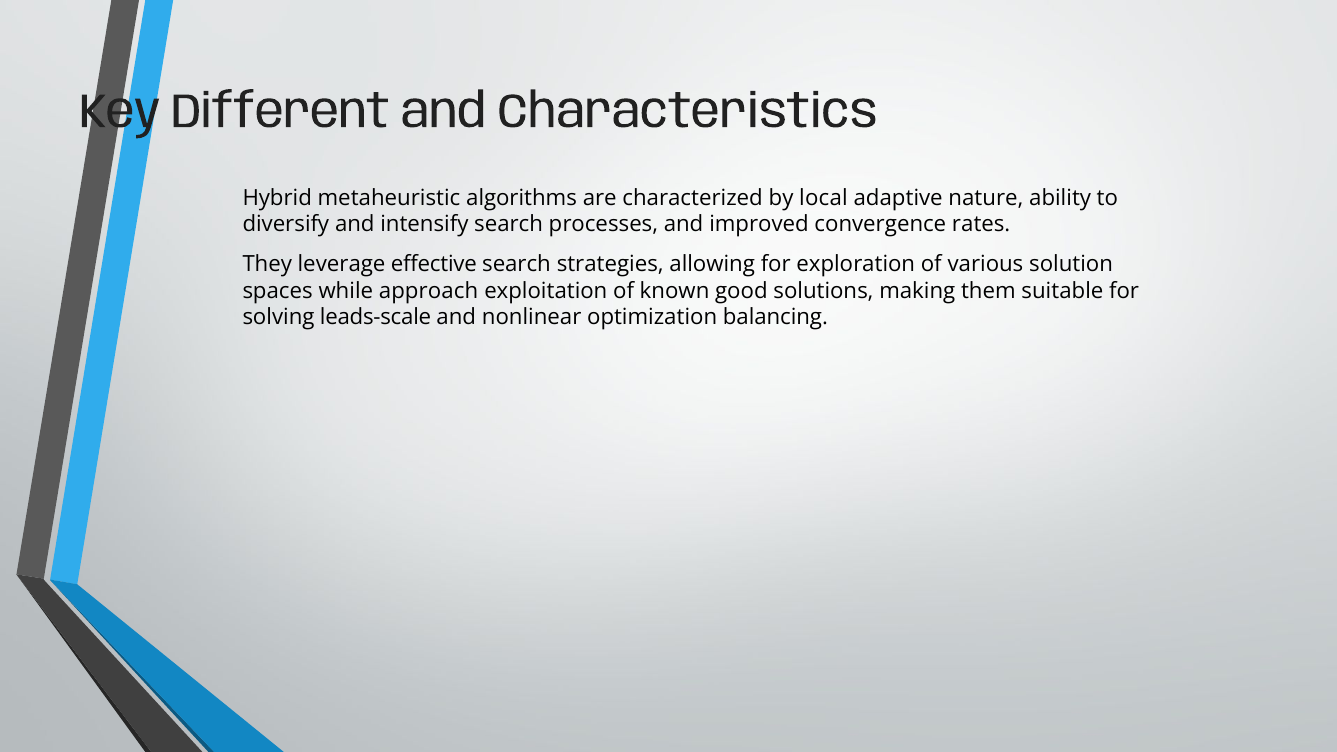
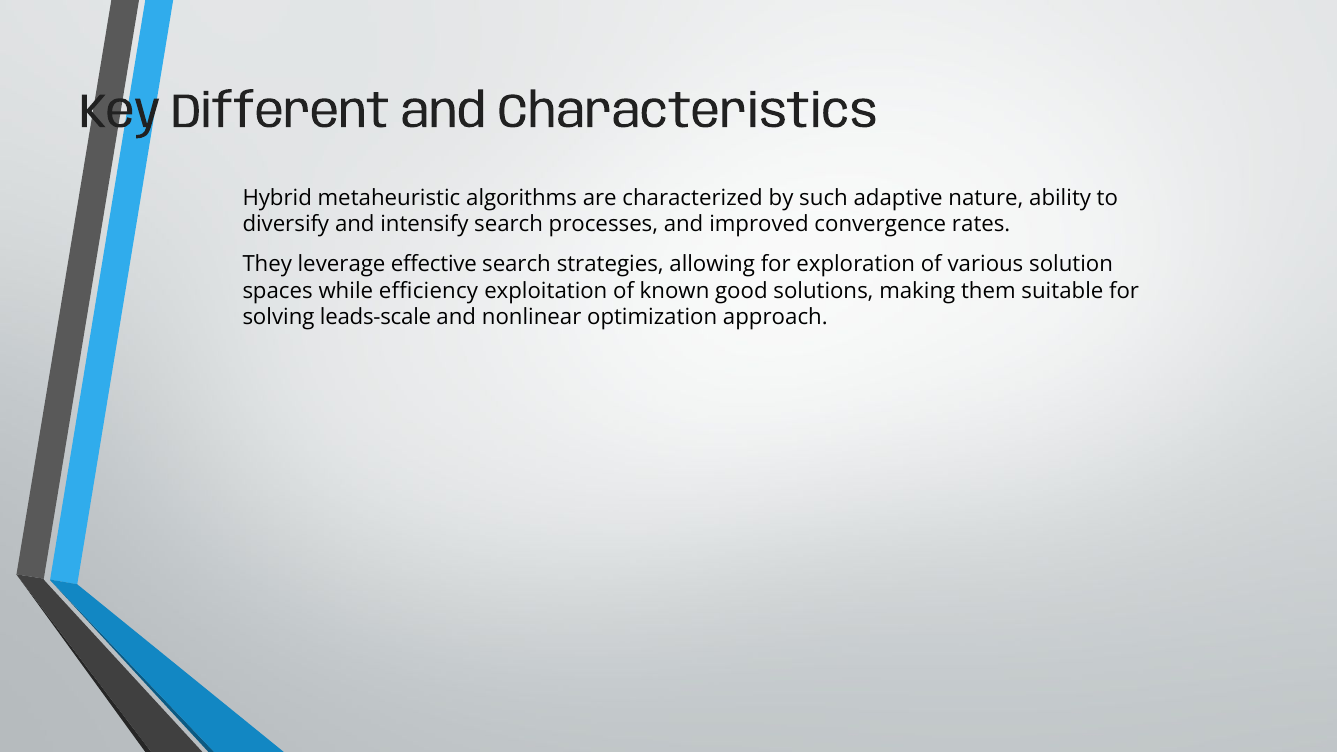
local: local -> such
approach: approach -> efficiency
balancing: balancing -> approach
